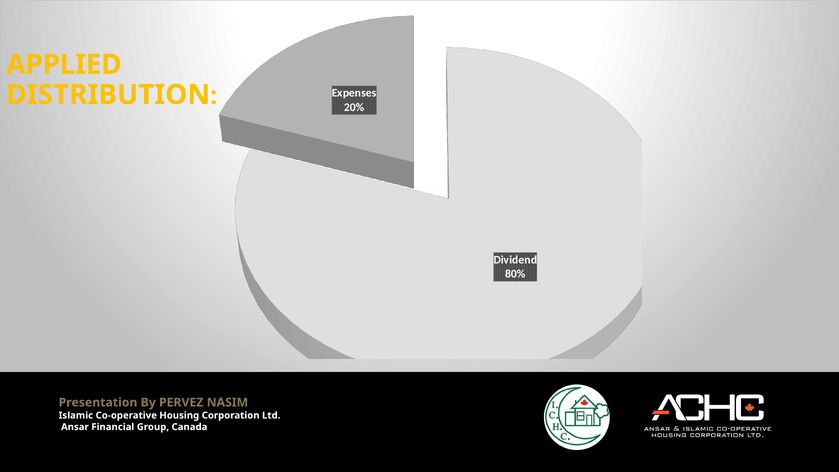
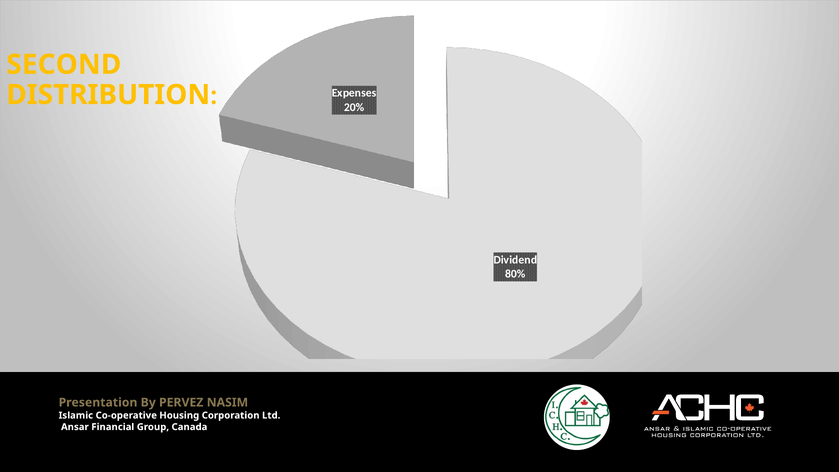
APPLIED: APPLIED -> SECOND
